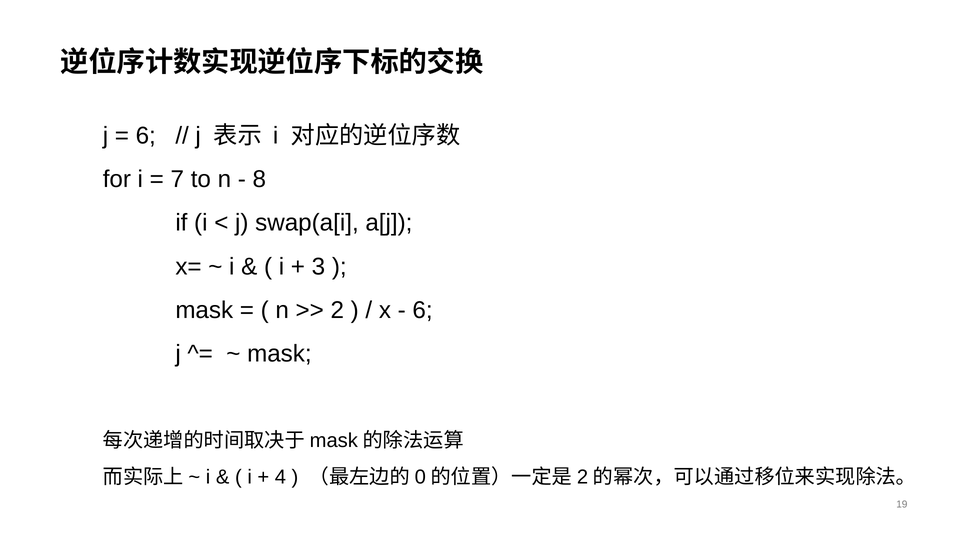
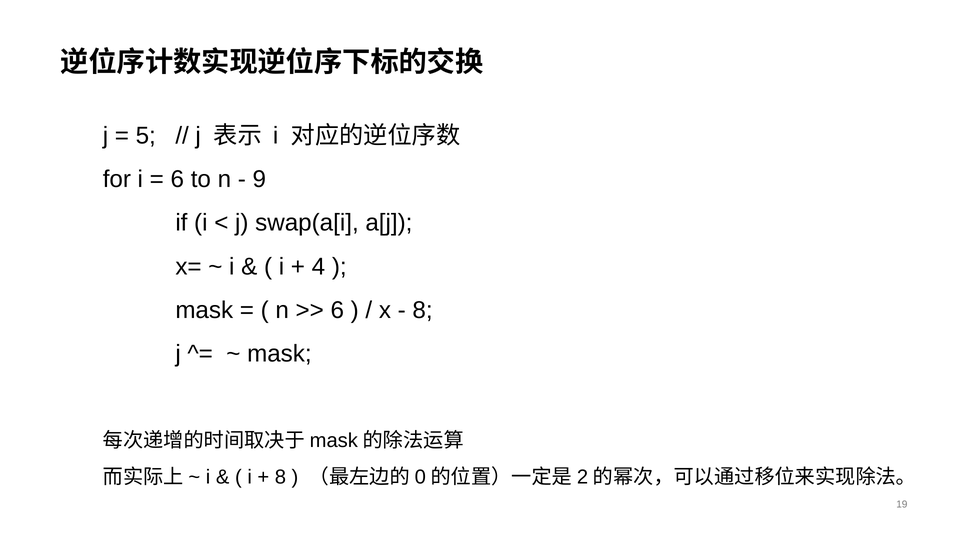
6 at (146, 136): 6 -> 5
7 at (177, 179): 7 -> 6
8: 8 -> 9
3: 3 -> 4
2 at (337, 310): 2 -> 6
6 at (423, 310): 6 -> 8
4 at (280, 477): 4 -> 8
